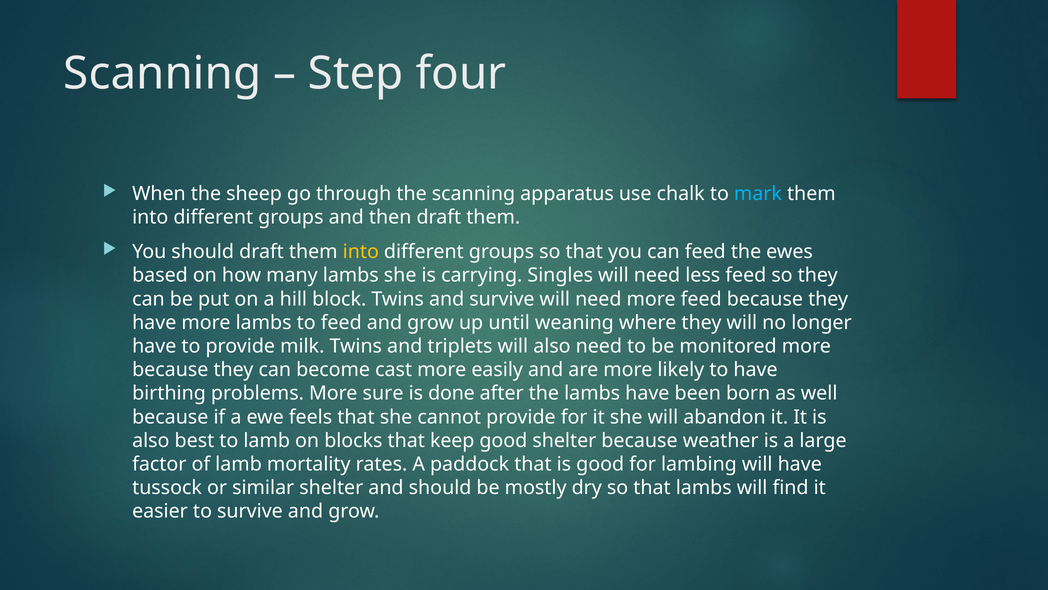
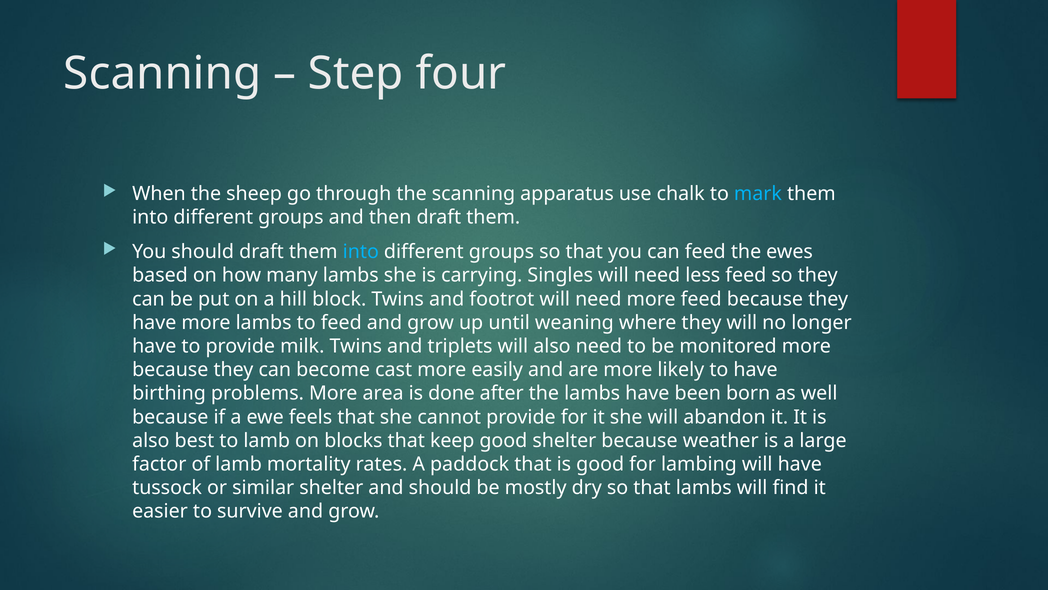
into at (361, 252) colour: yellow -> light blue
and survive: survive -> footrot
sure: sure -> area
